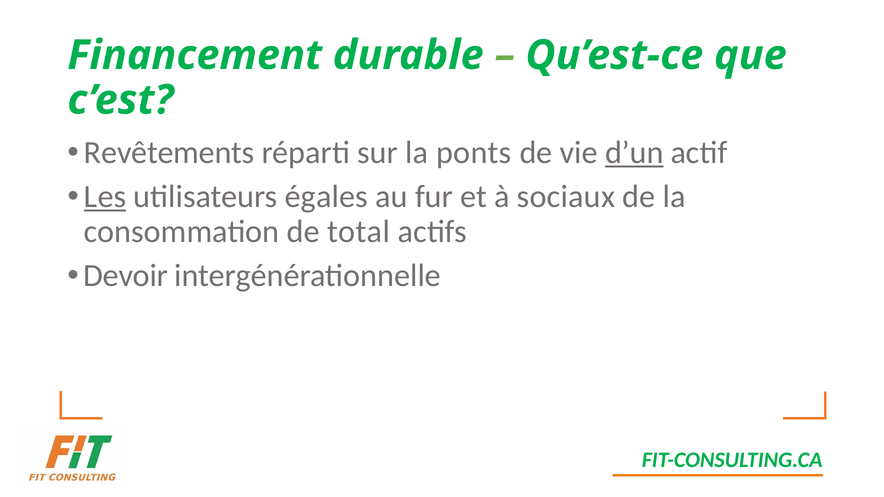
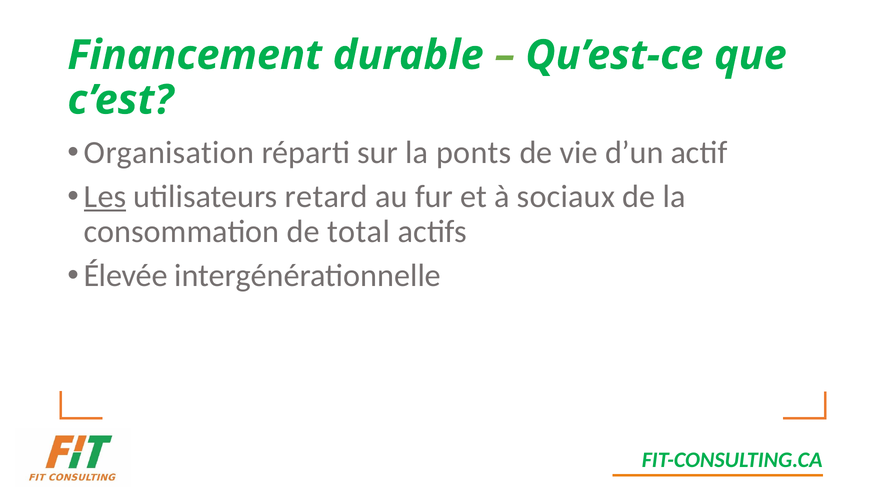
Revêtements: Revêtements -> Organisation
d’un underline: present -> none
égales: égales -> retard
Devoir: Devoir -> Élevée
